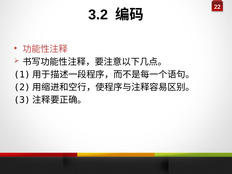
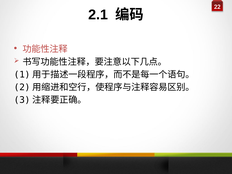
3.2: 3.2 -> 2.1
